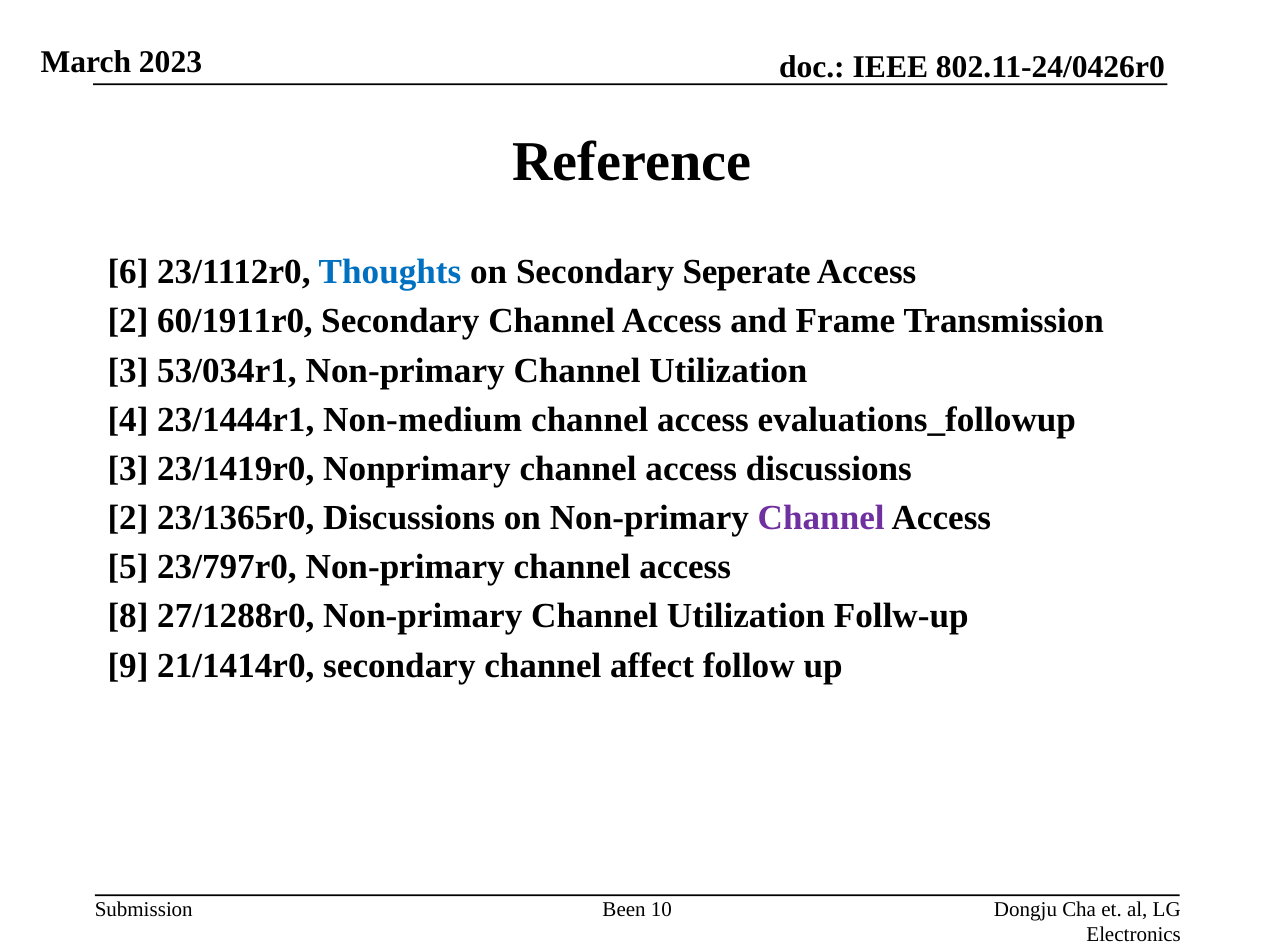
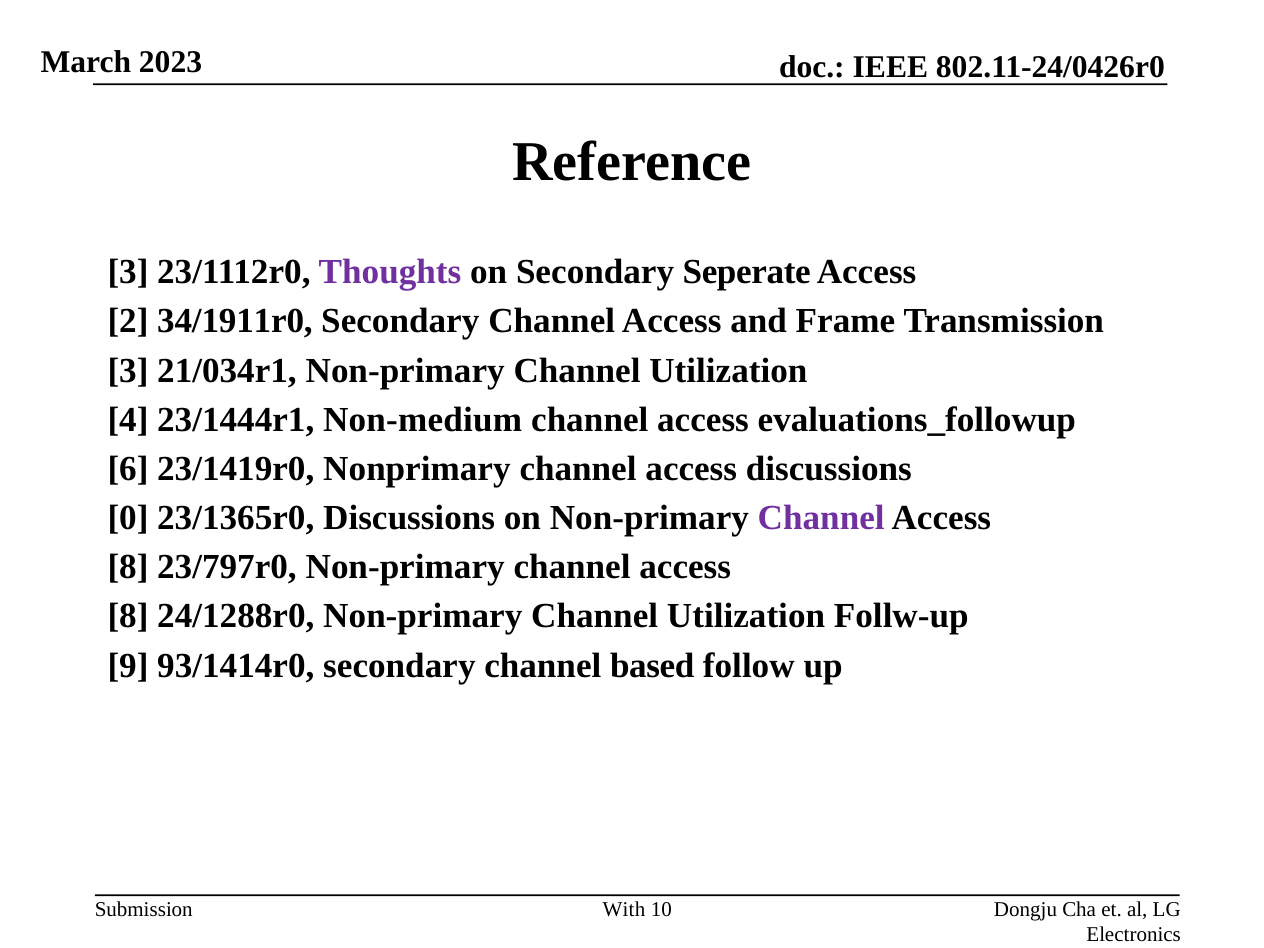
6 at (128, 272): 6 -> 3
Thoughts colour: blue -> purple
60/1911r0: 60/1911r0 -> 34/1911r0
53/034r1: 53/034r1 -> 21/034r1
3 at (128, 469): 3 -> 6
2 at (128, 518): 2 -> 0
5 at (128, 567): 5 -> 8
27/1288r0: 27/1288r0 -> 24/1288r0
21/1414r0: 21/1414r0 -> 93/1414r0
affect: affect -> based
Been: Been -> With
